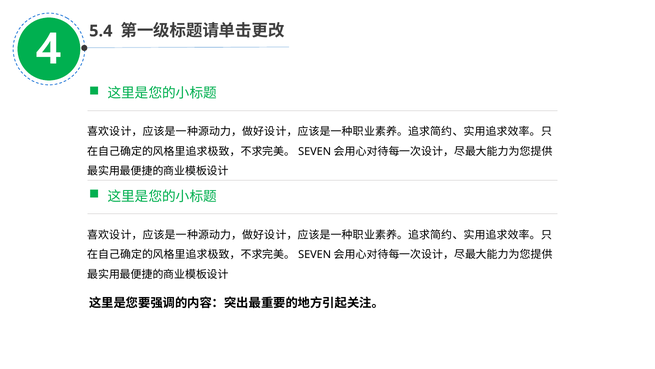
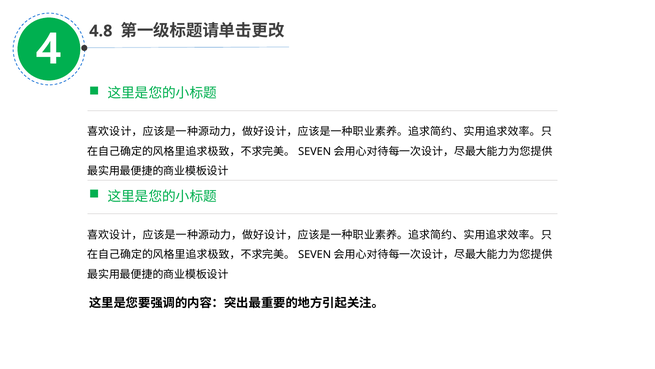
5.4: 5.4 -> 4.8
